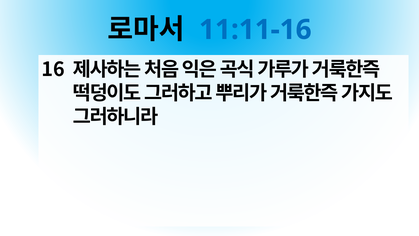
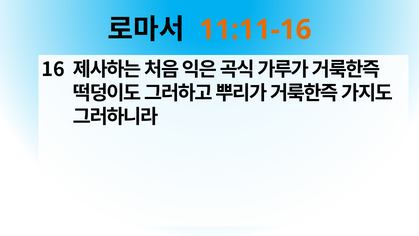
11:11-16 colour: blue -> orange
